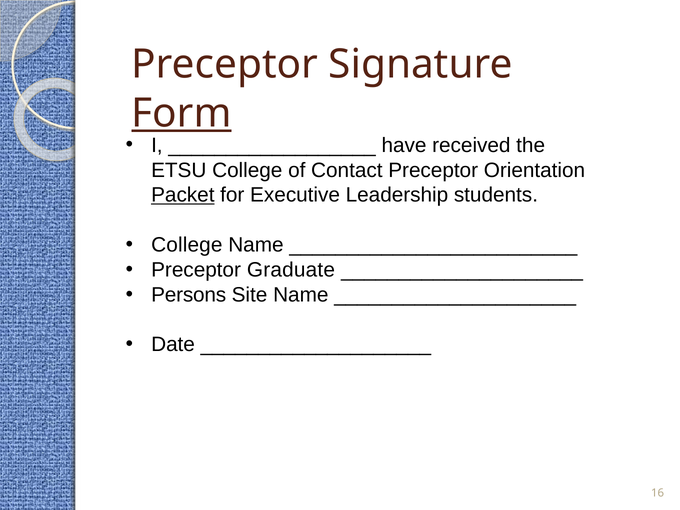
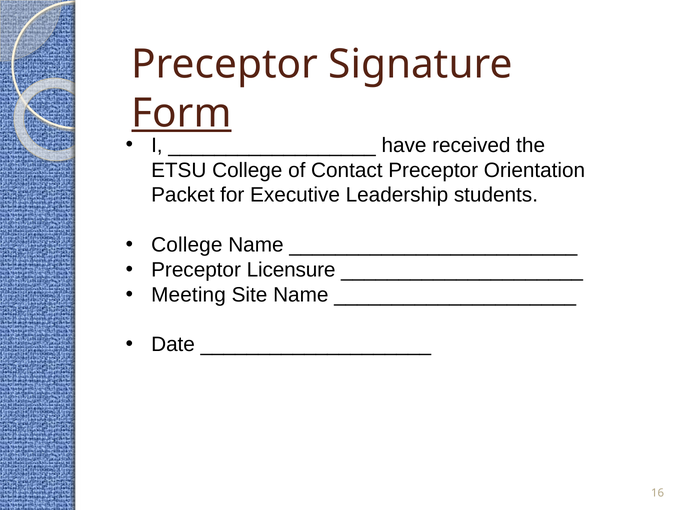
Packet underline: present -> none
Graduate: Graduate -> Licensure
Persons: Persons -> Meeting
